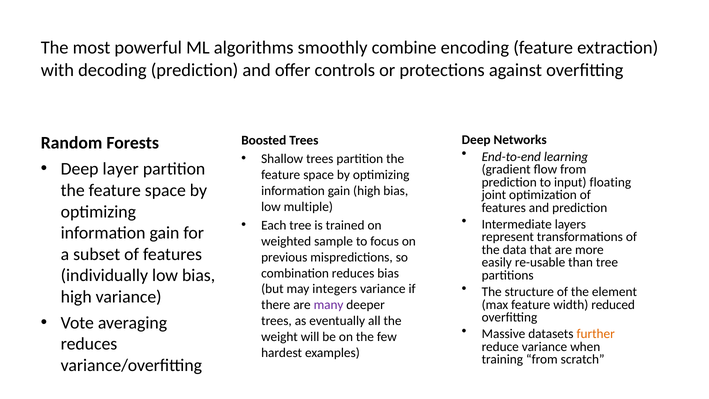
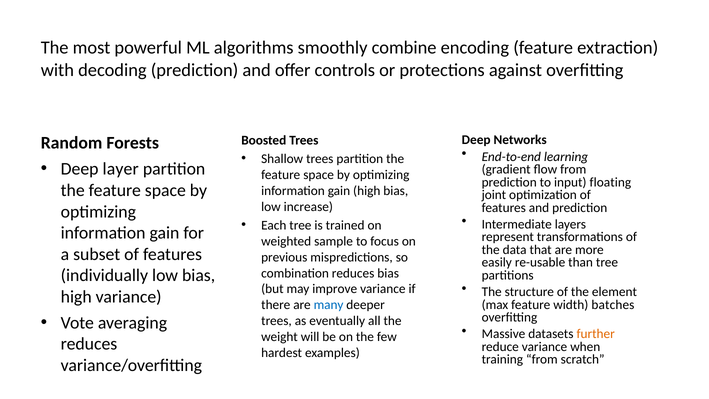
multiple: multiple -> increase
integers: integers -> improve
reduced: reduced -> batches
many colour: purple -> blue
